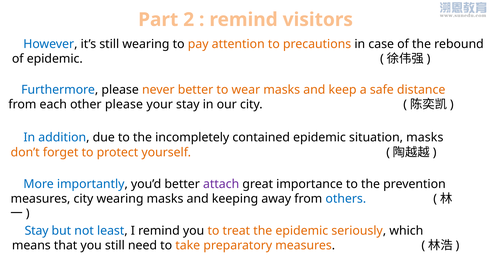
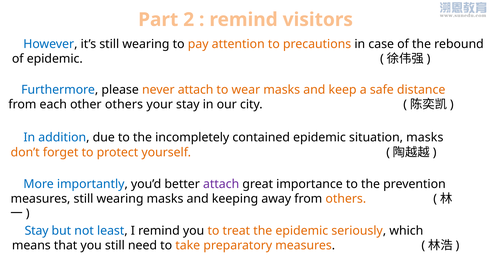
never better: better -> attach
other please: please -> others
measures city: city -> still
others at (346, 199) colour: blue -> orange
